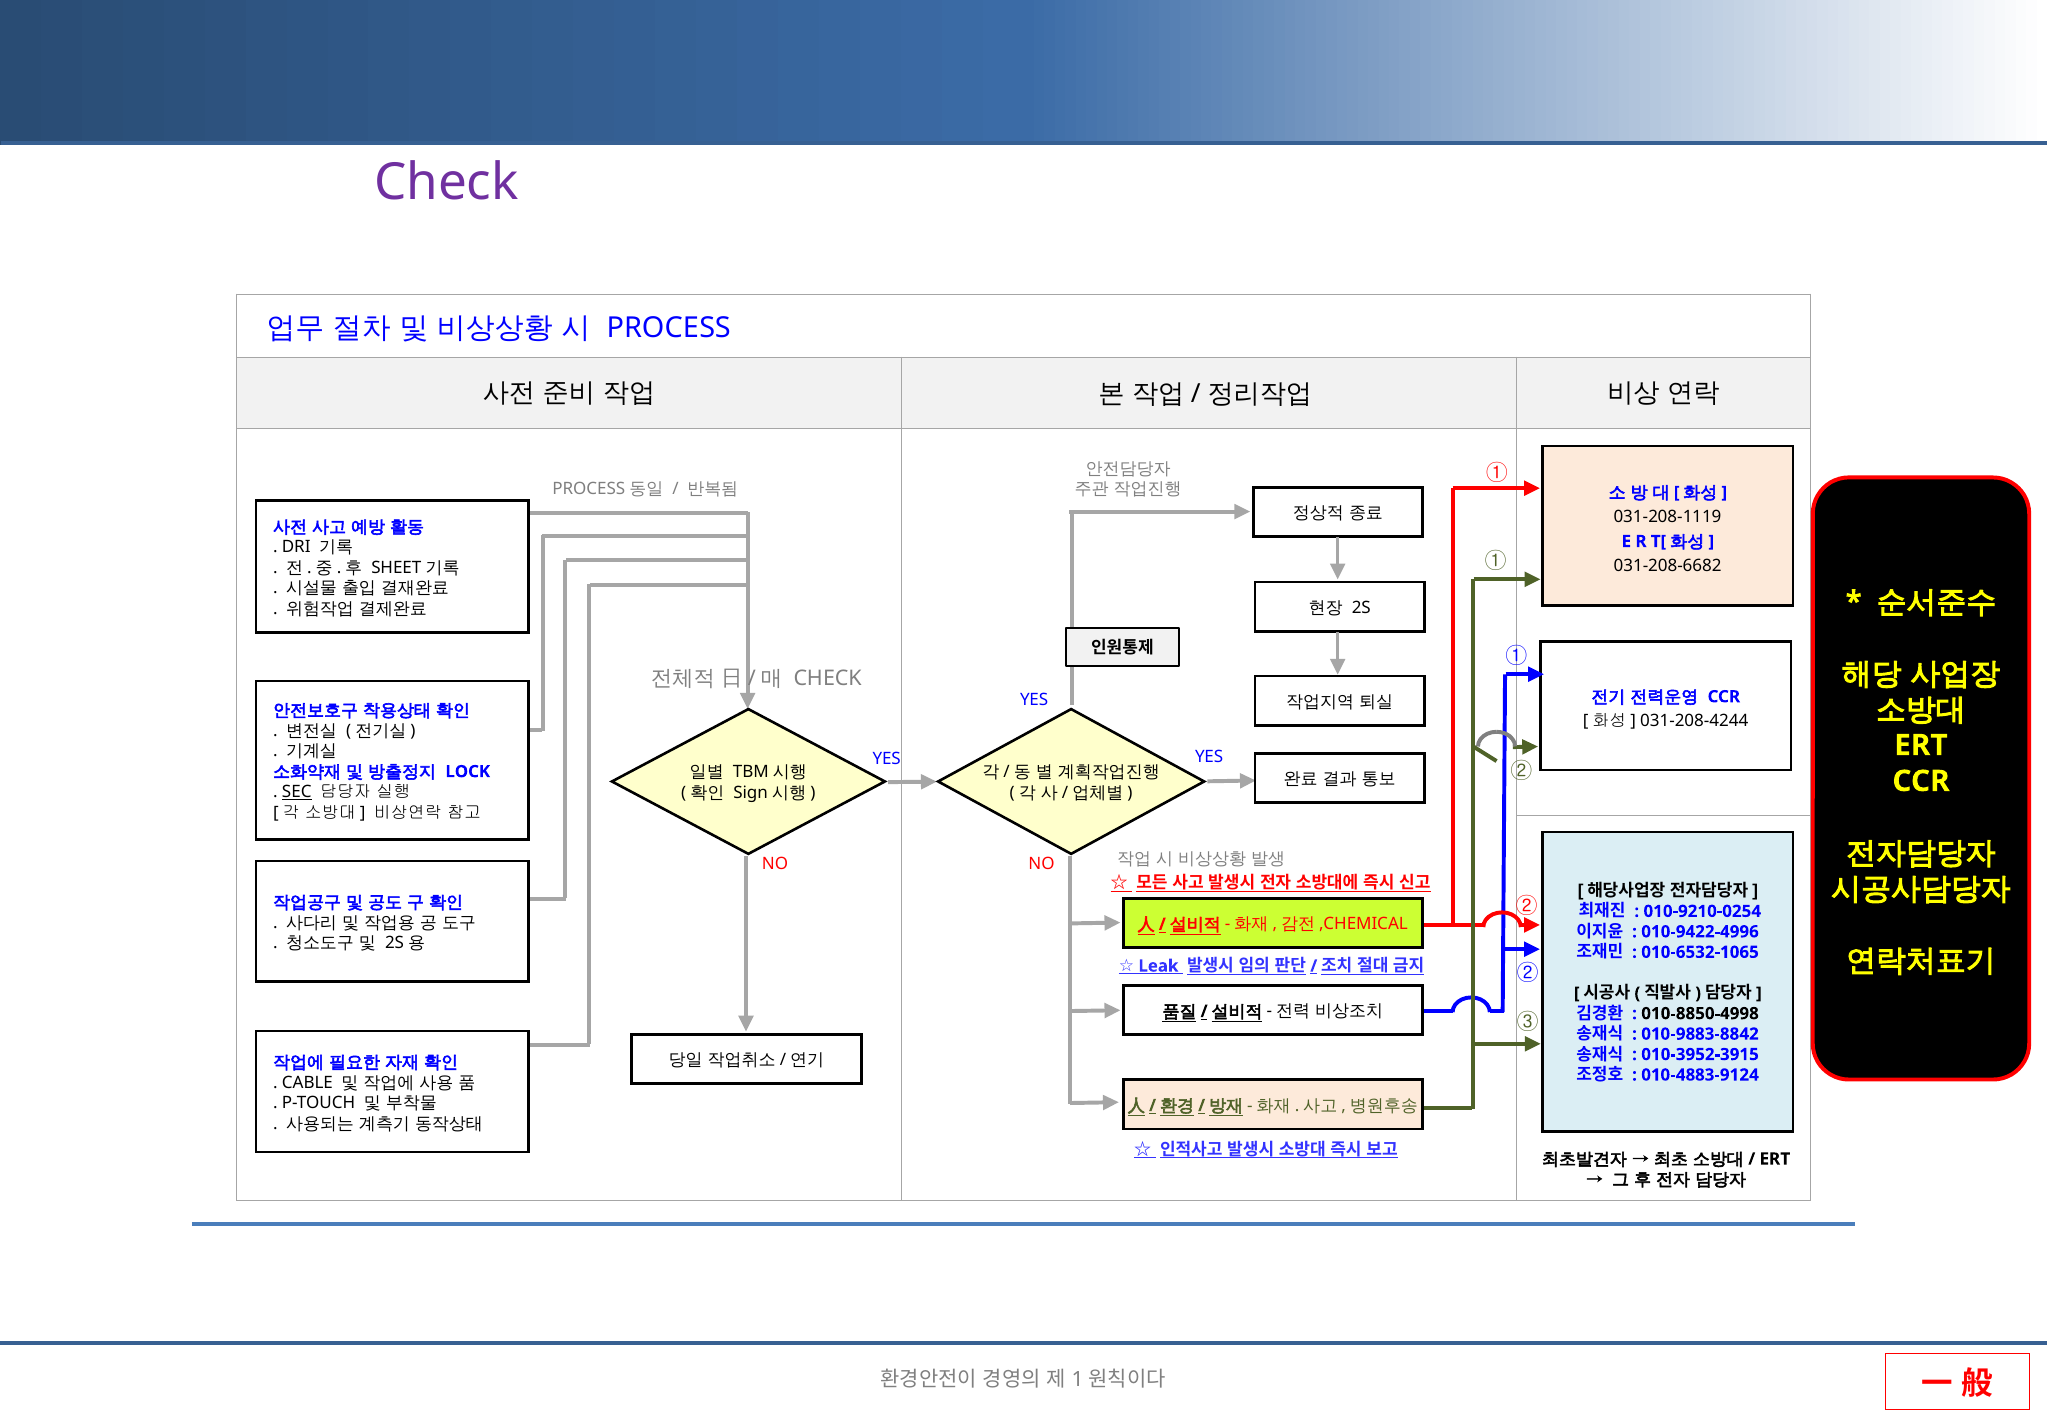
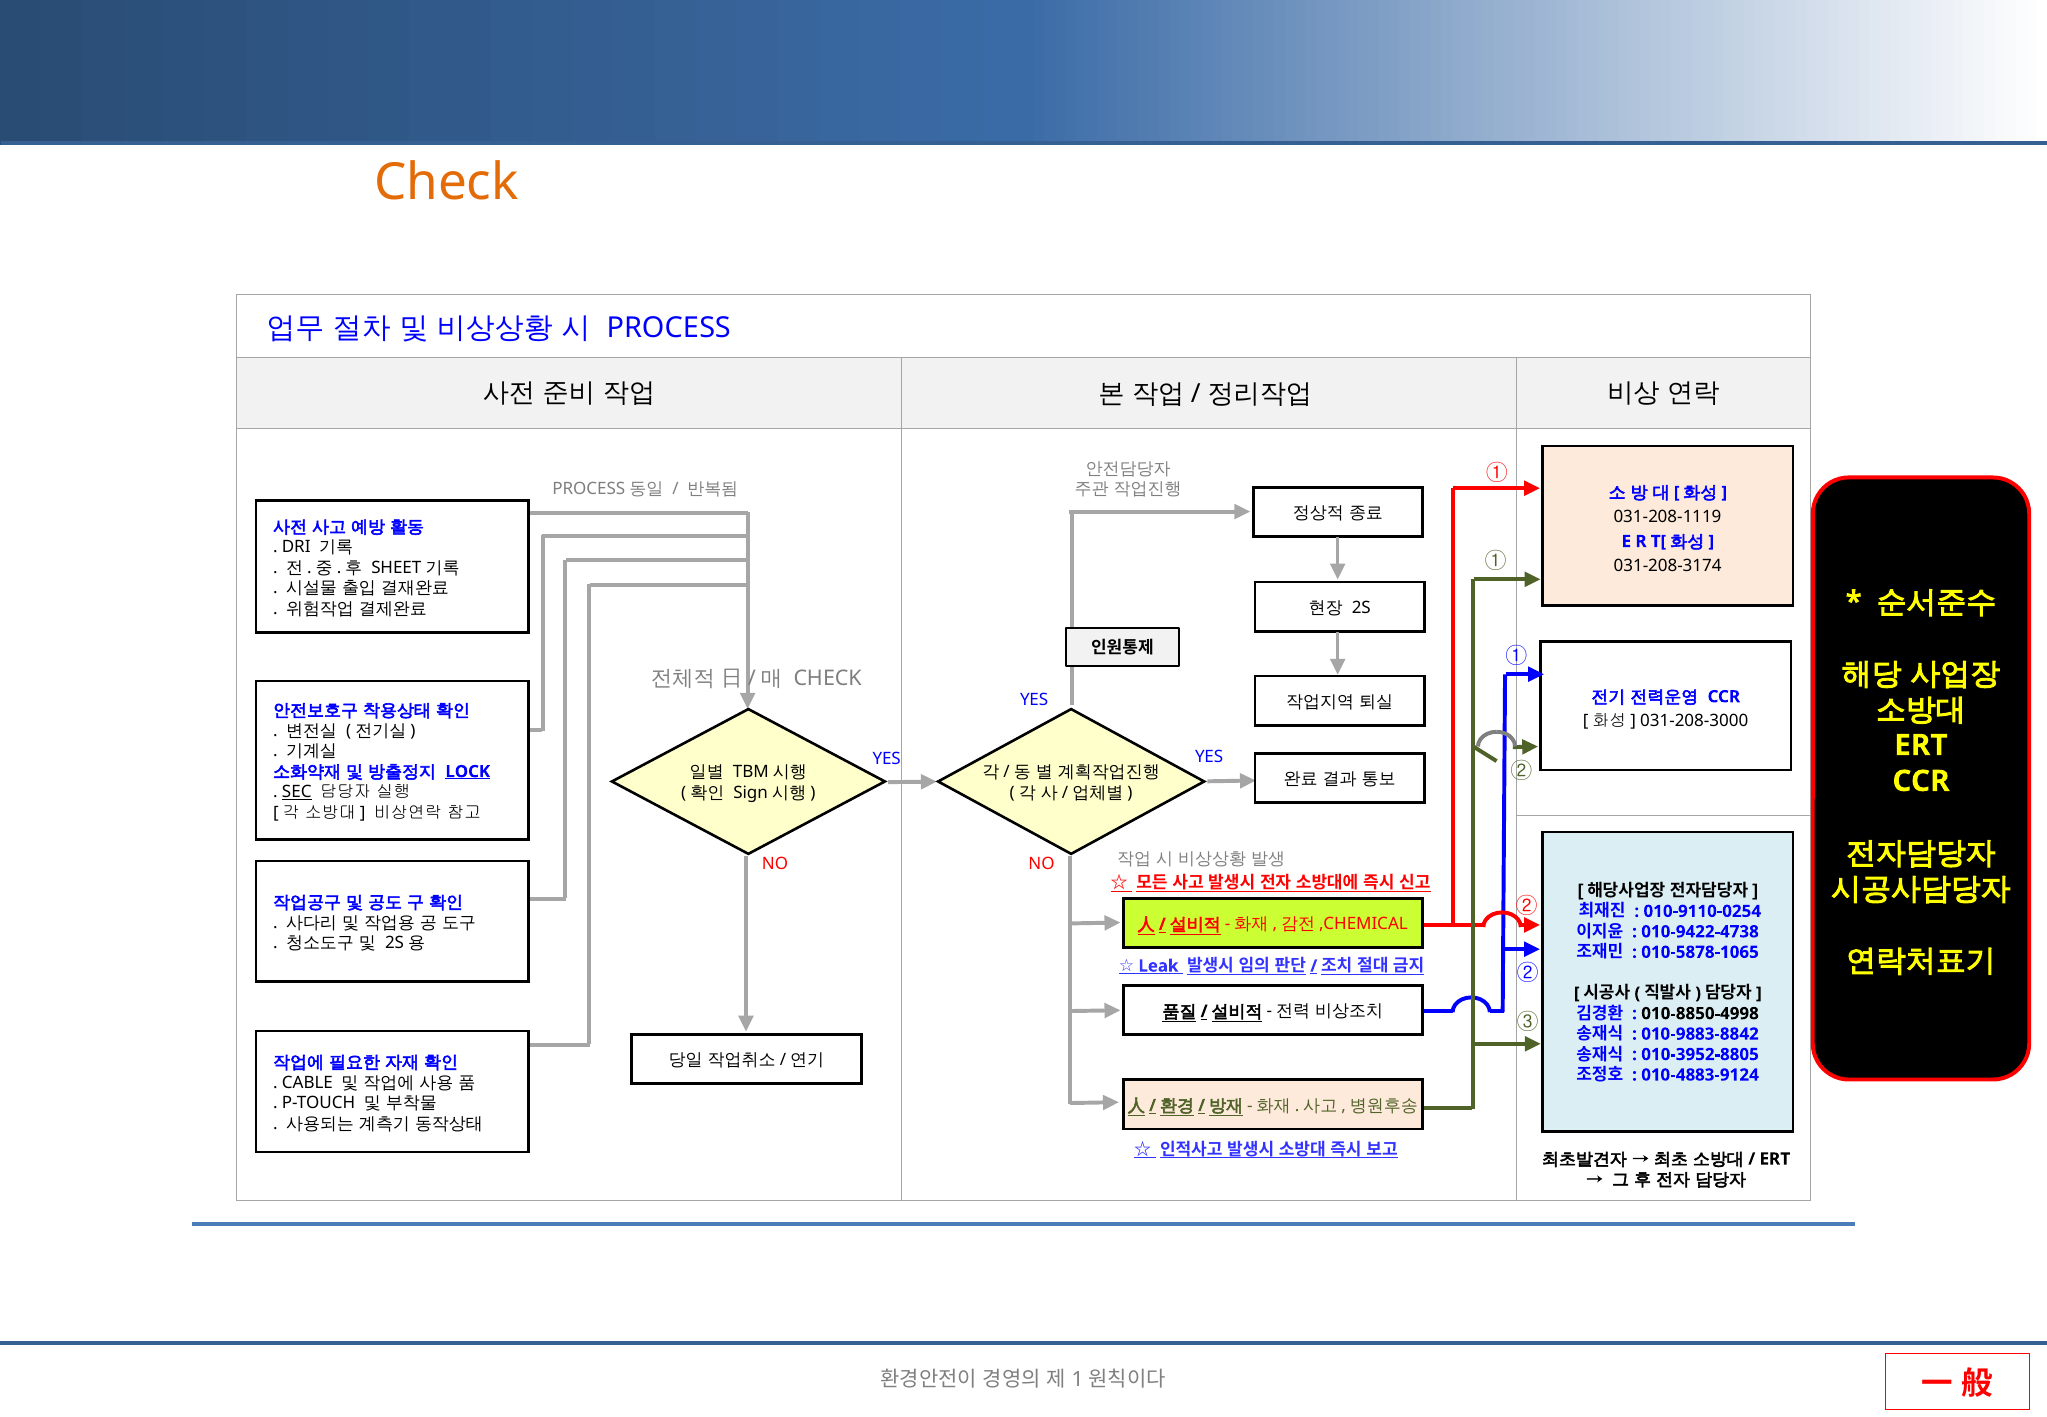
Check at (447, 183) colour: purple -> orange
031-208-6682: 031-208-6682 -> 031-208-3174
031-208-4244: 031-208-4244 -> 031-208-3000
LOCK underline: none -> present
010-9210-0254: 010-9210-0254 -> 010-9110-0254
010-9422-4996: 010-9422-4996 -> 010-9422-4738
010-6532-1065: 010-6532-1065 -> 010-5878-1065
010-3952-3915: 010-3952-3915 -> 010-3952-8805
